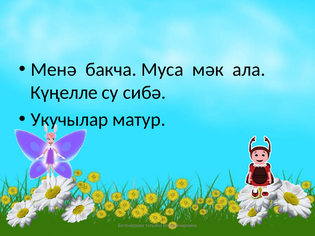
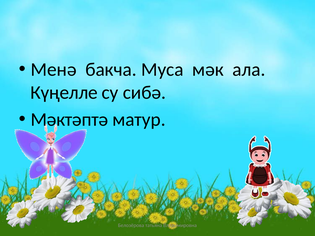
Укучылар: Укучылар -> Мәктәптә
